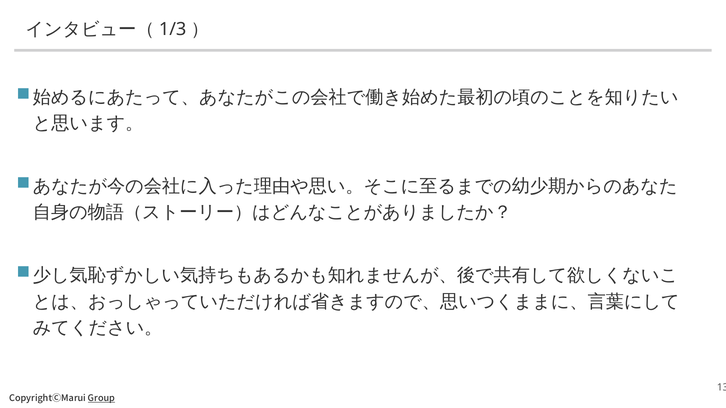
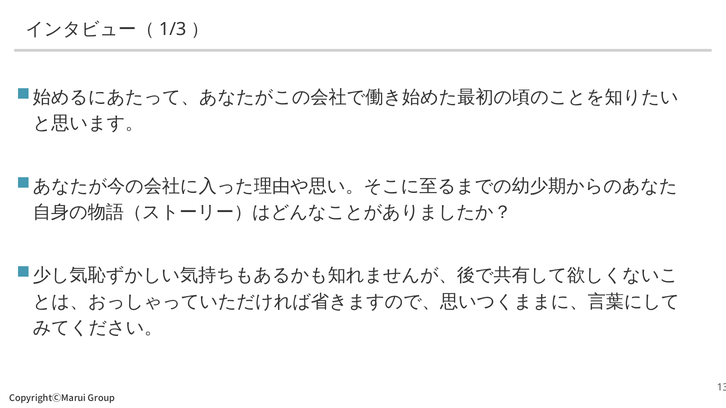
Group underline: present -> none
